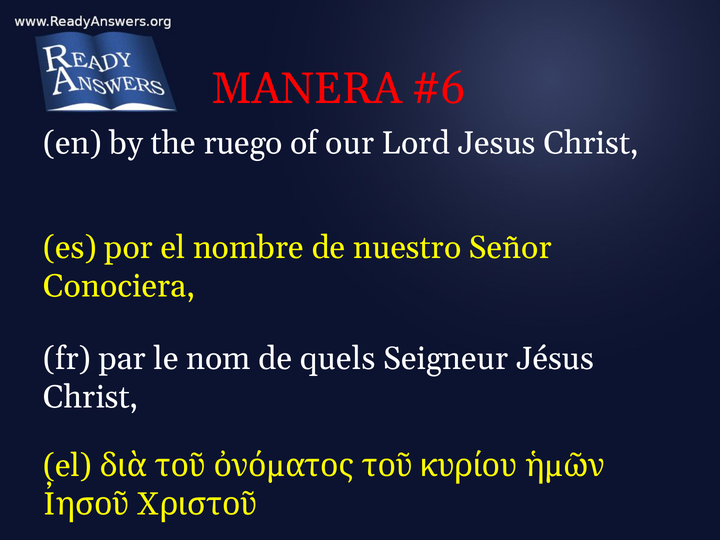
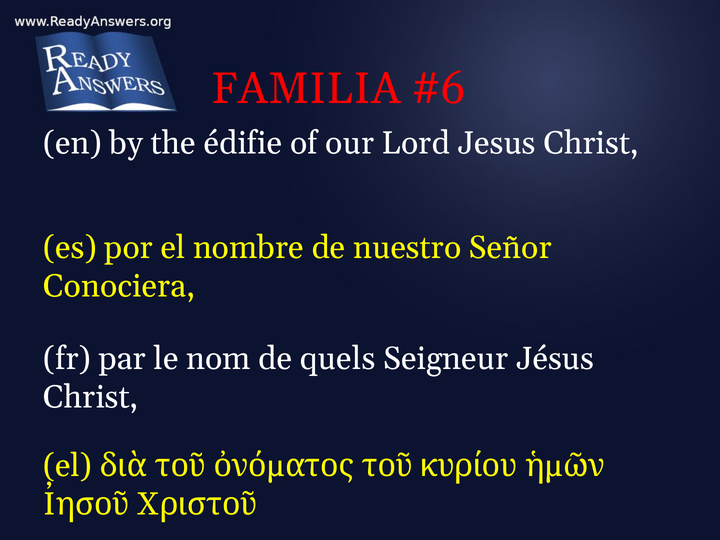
MANERA: MANERA -> FAMILIA
ruego: ruego -> édifie
